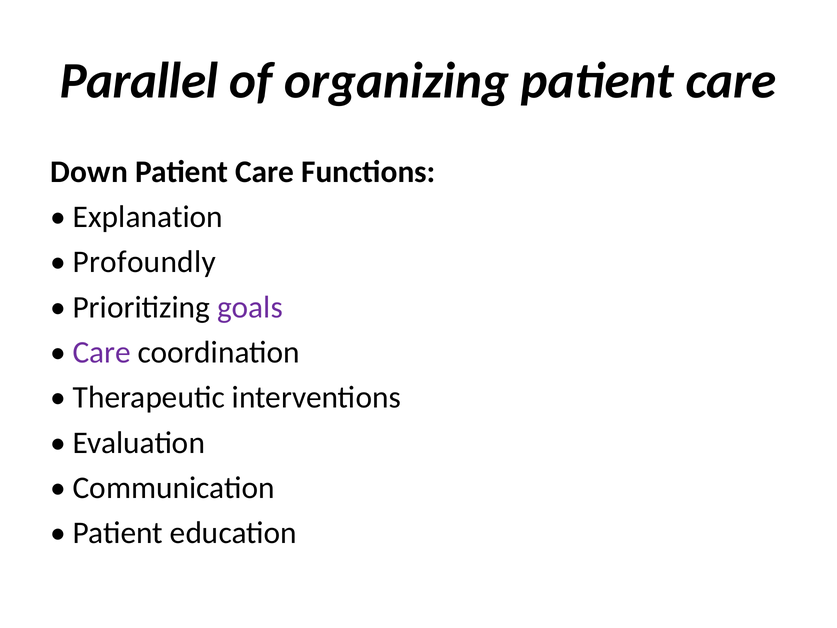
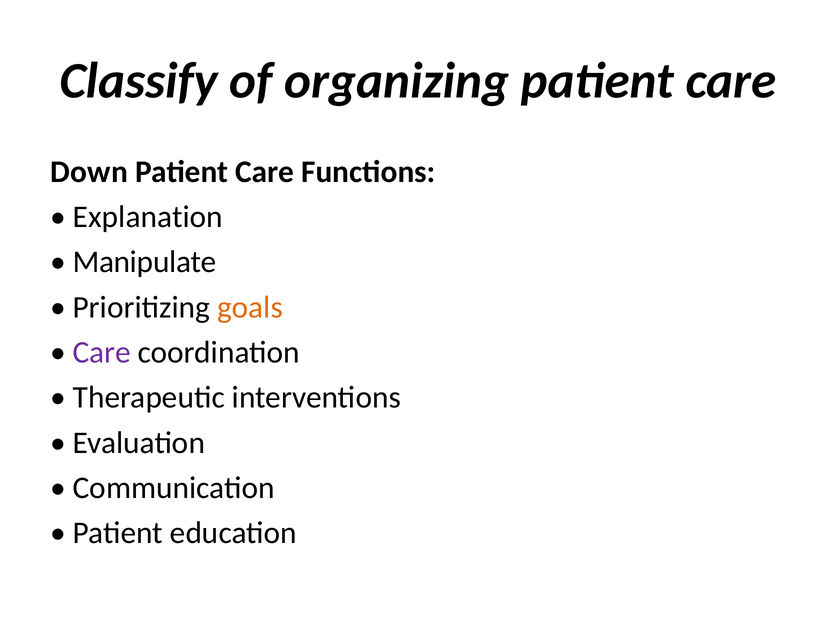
Parallel: Parallel -> Classify
Profoundly: Profoundly -> Manipulate
goals colour: purple -> orange
